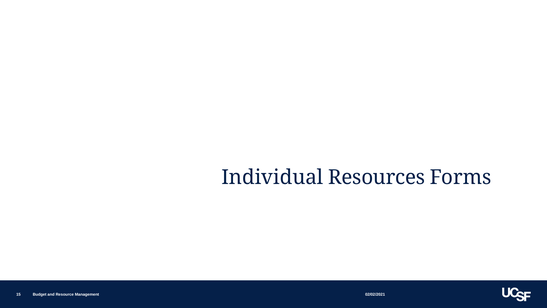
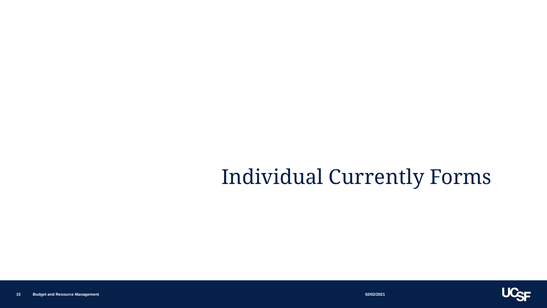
Resources: Resources -> Currently
